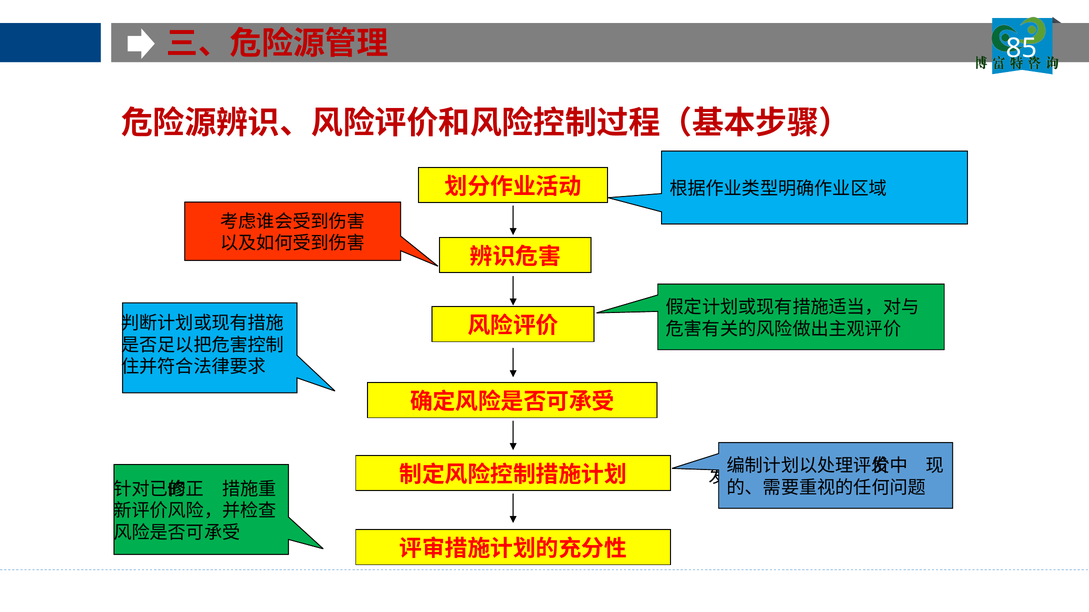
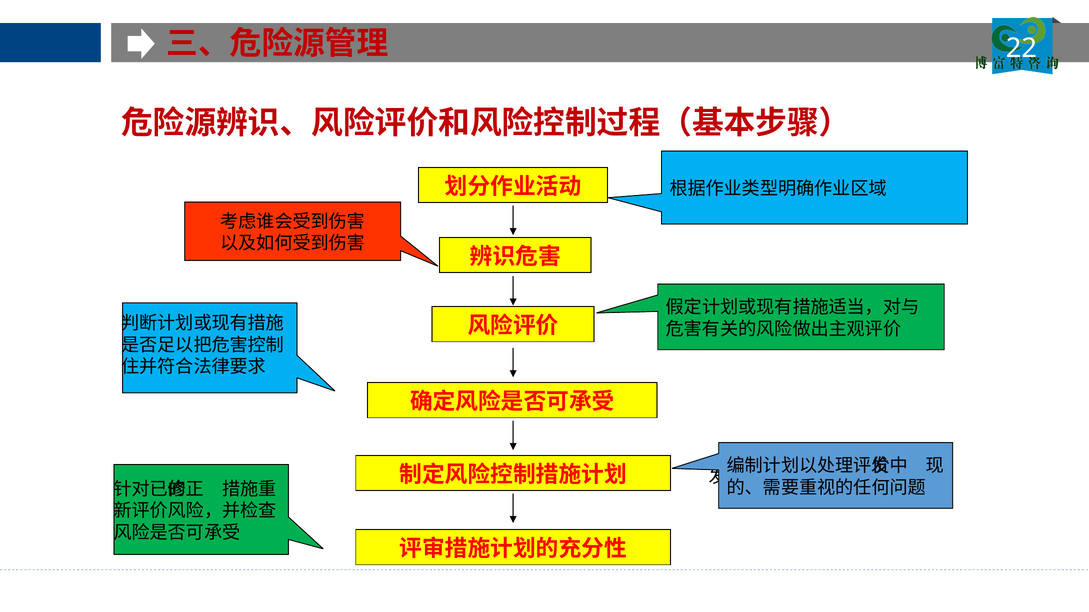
85: 85 -> 22
